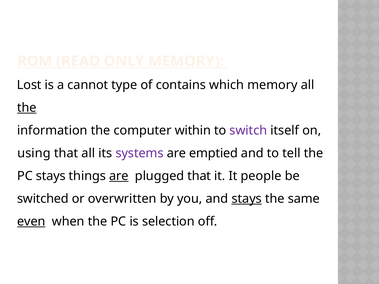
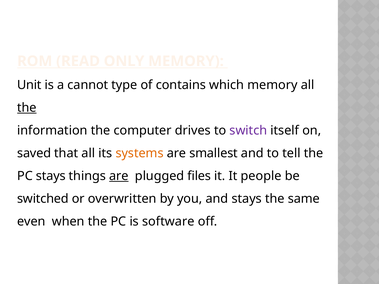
Lost: Lost -> Unit
within: within -> drives
using: using -> saved
systems colour: purple -> orange
emptied: emptied -> smallest
plugged that: that -> files
stays at (247, 199) underline: present -> none
even underline: present -> none
selection: selection -> software
